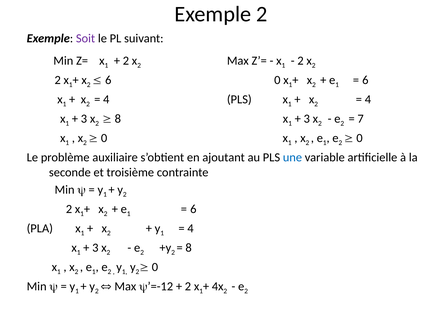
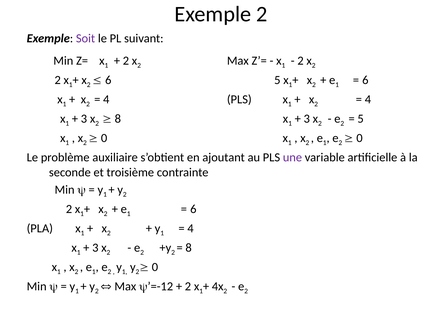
6 0: 0 -> 5
7 at (361, 119): 7 -> 5
une colour: blue -> purple
